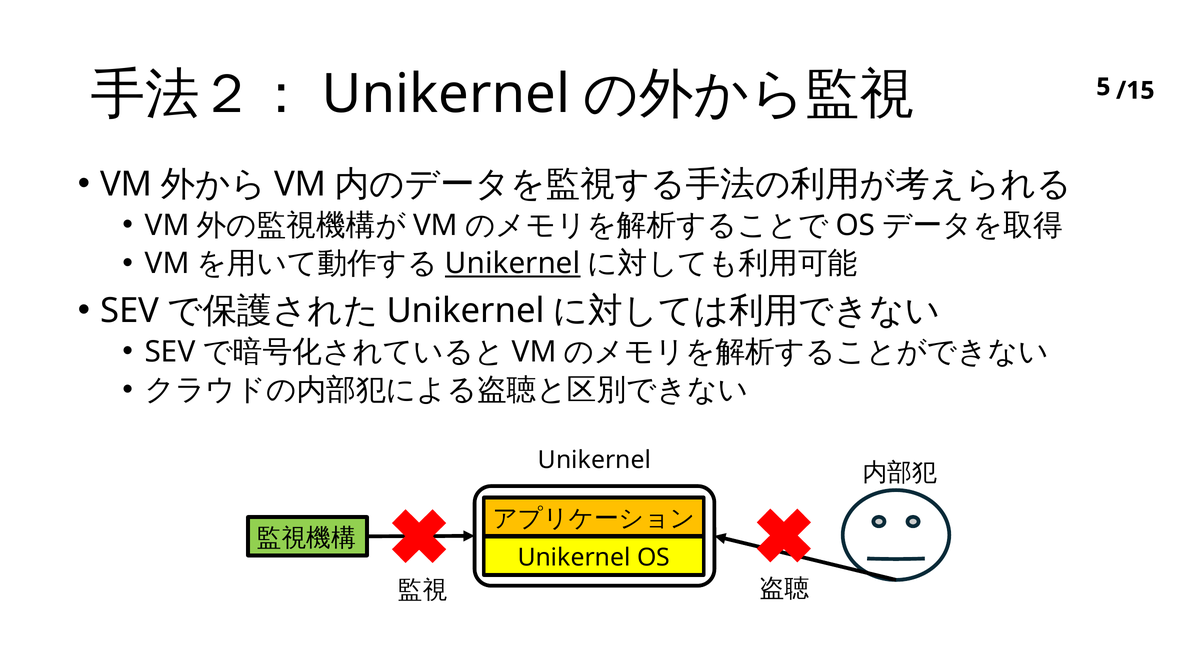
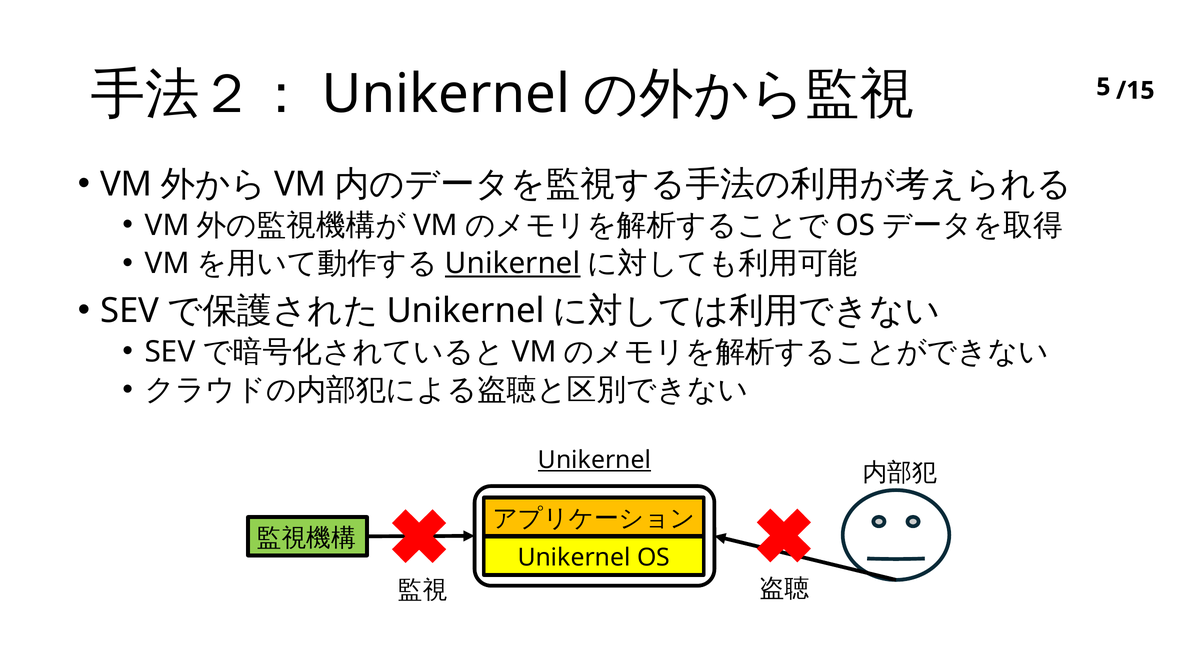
Unikernel at (594, 460) underline: none -> present
